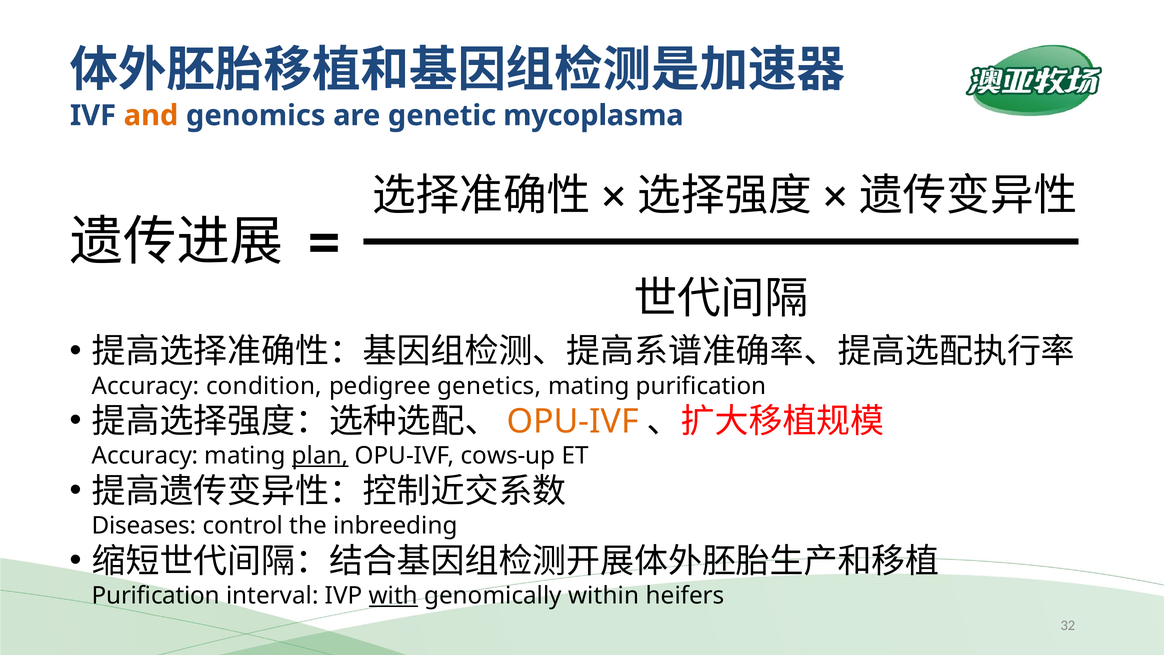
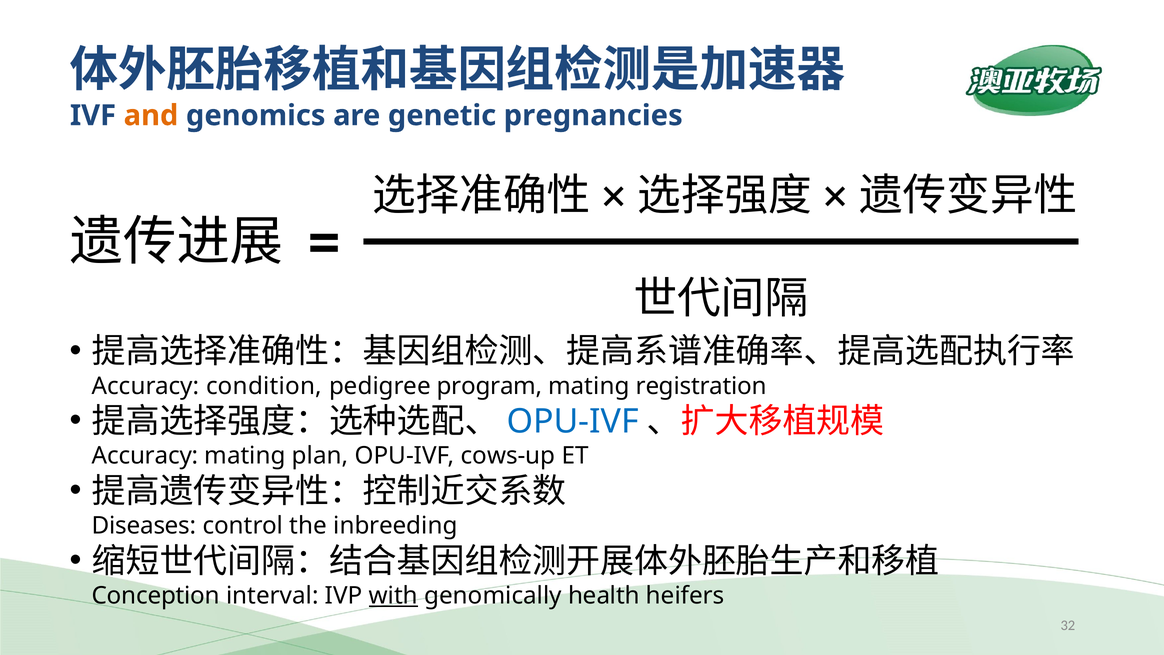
mycoplasma: mycoplasma -> pregnancies
genetics: genetics -> program
mating purification: purification -> registration
OPU-IVF at (573, 421) colour: orange -> blue
plan underline: present -> none
Purification at (156, 595): Purification -> Conception
within: within -> health
